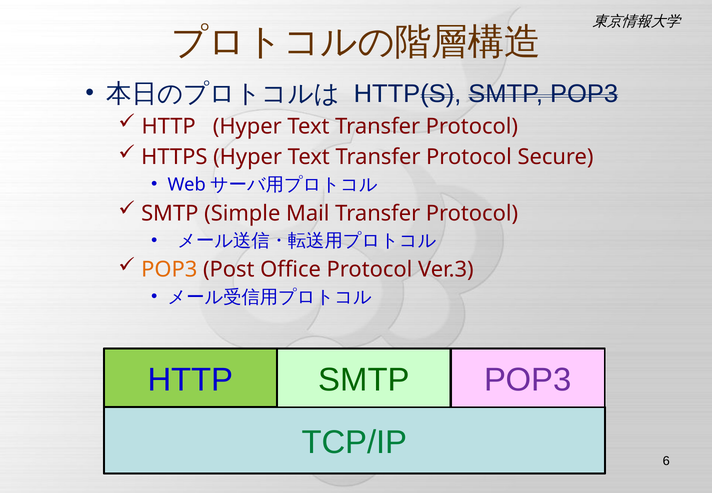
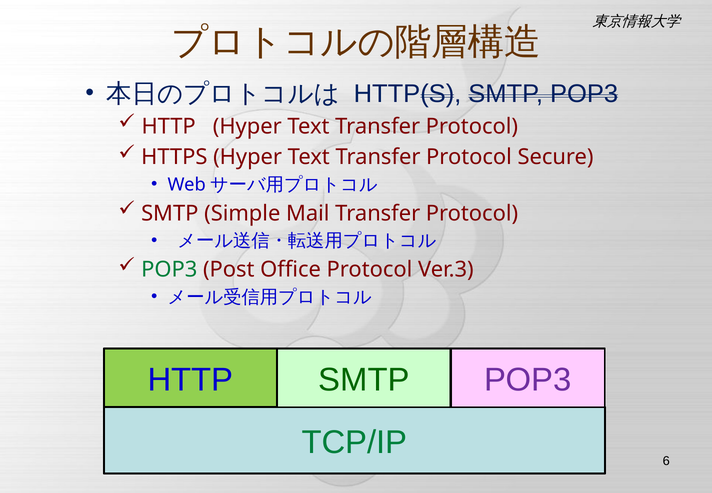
POP3 at (169, 270) colour: orange -> green
